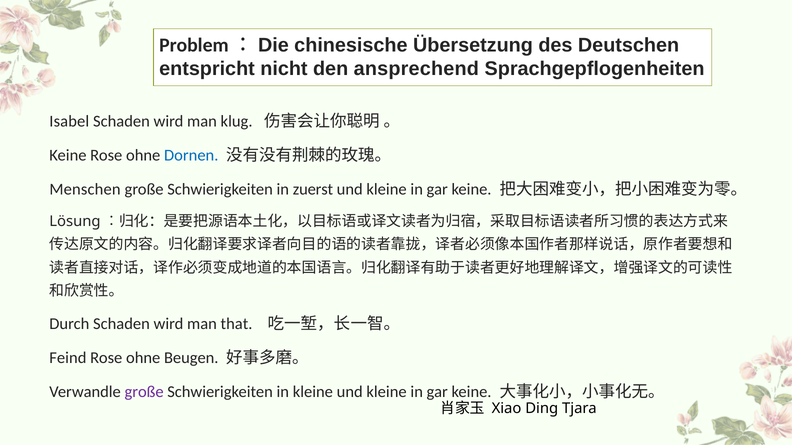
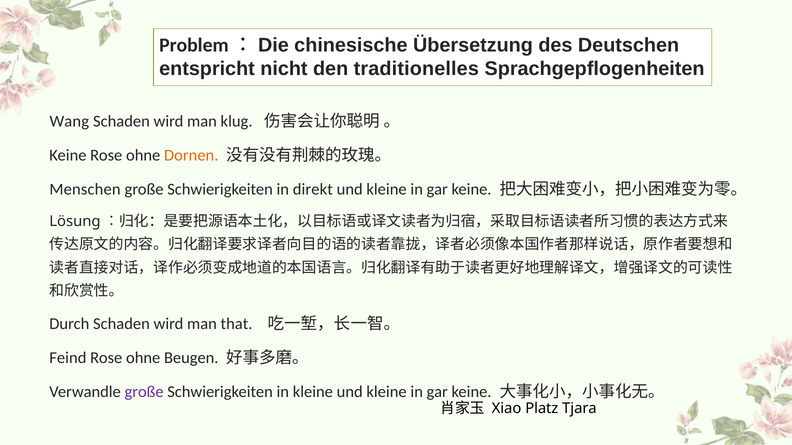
ansprechend: ansprechend -> traditionelles
Isabel: Isabel -> Wang
Dornen colour: blue -> orange
zuerst: zuerst -> direkt
Ding: Ding -> Platz
